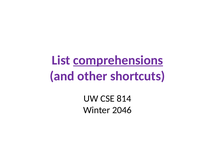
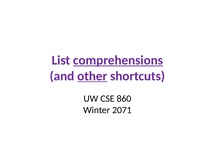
other underline: none -> present
814: 814 -> 860
2046: 2046 -> 2071
